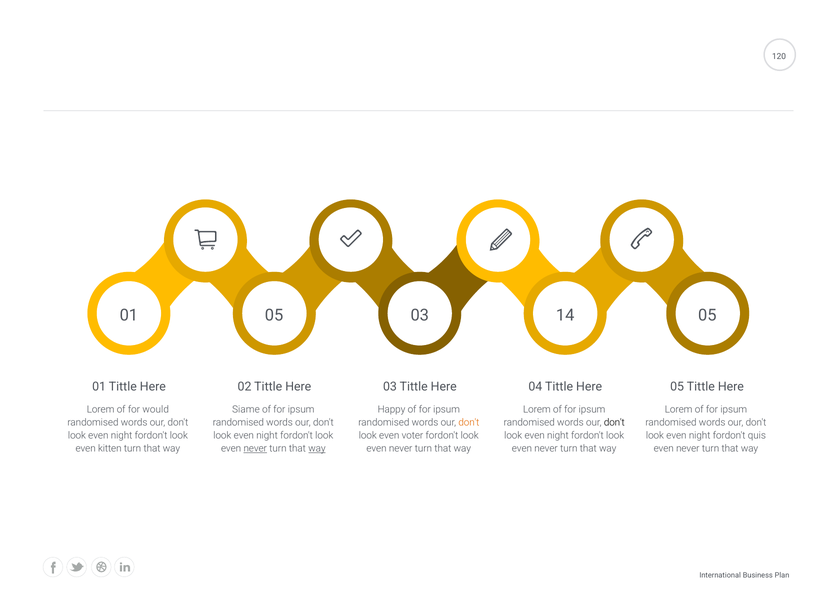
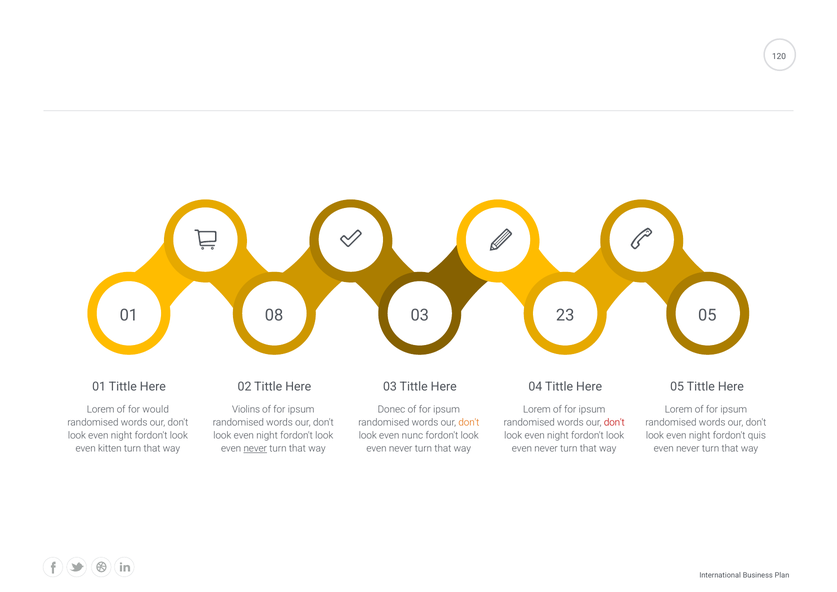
01 05: 05 -> 08
14: 14 -> 23
Siame: Siame -> Violins
Happy: Happy -> Donec
don't at (614, 422) colour: black -> red
voter: voter -> nunc
way at (317, 448) underline: present -> none
